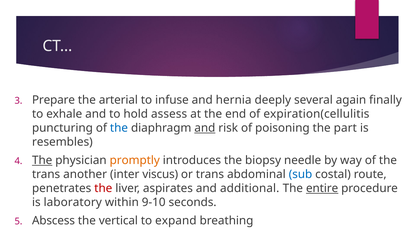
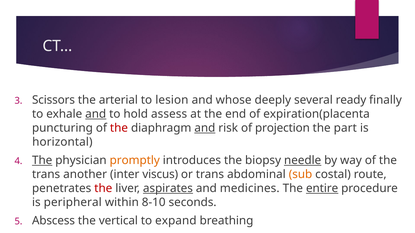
Prepare: Prepare -> Scissors
infuse: infuse -> lesion
hernia: hernia -> whose
again: again -> ready
and at (96, 114) underline: none -> present
expiration(cellulitis: expiration(cellulitis -> expiration(placenta
the at (119, 128) colour: blue -> red
poisoning: poisoning -> projection
resembles: resembles -> horizontal
needle underline: none -> present
sub colour: blue -> orange
aspirates underline: none -> present
additional: additional -> medicines
laboratory: laboratory -> peripheral
9-10: 9-10 -> 8-10
